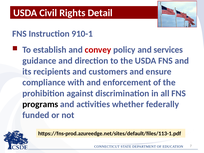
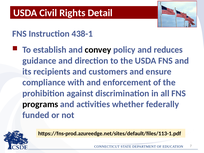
910-1: 910-1 -> 438-1
convey colour: red -> black
services: services -> reduces
